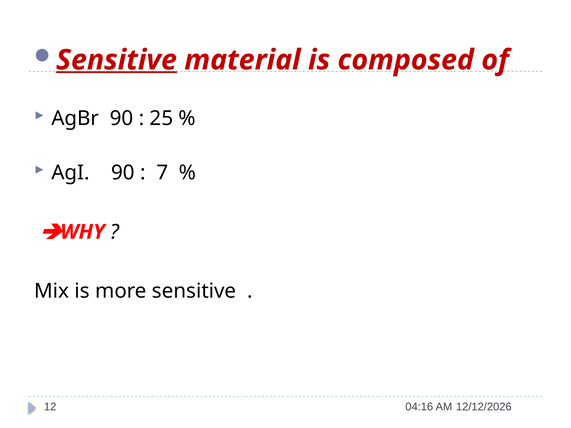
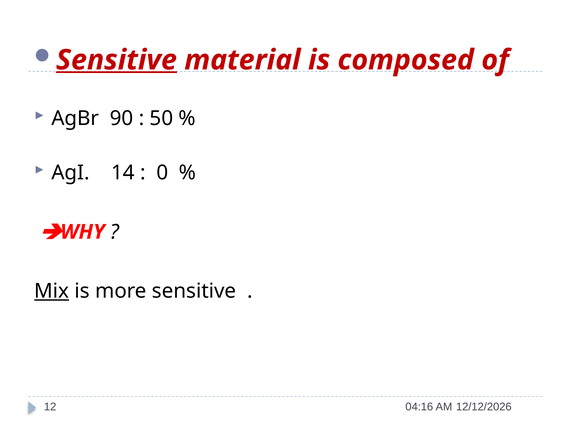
25: 25 -> 50
AgI 90: 90 -> 14
7: 7 -> 0
Mix underline: none -> present
